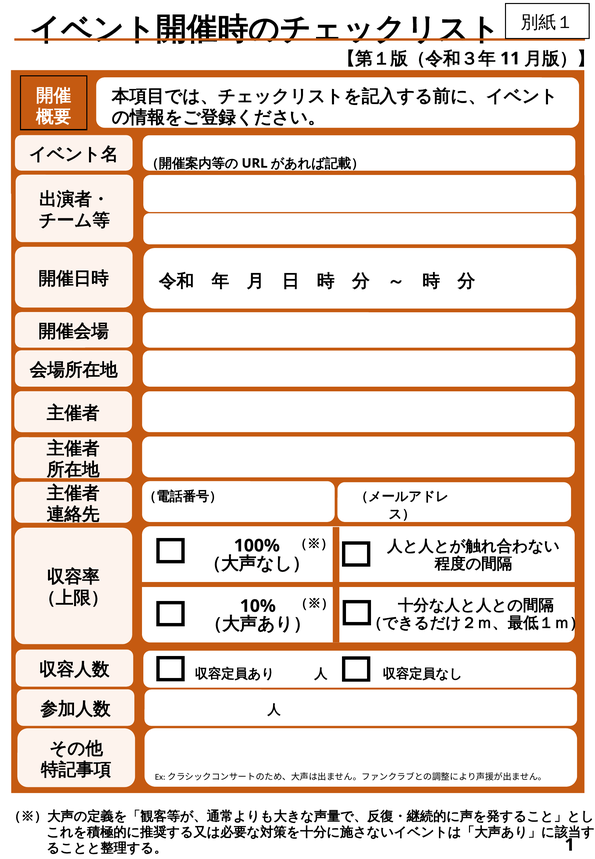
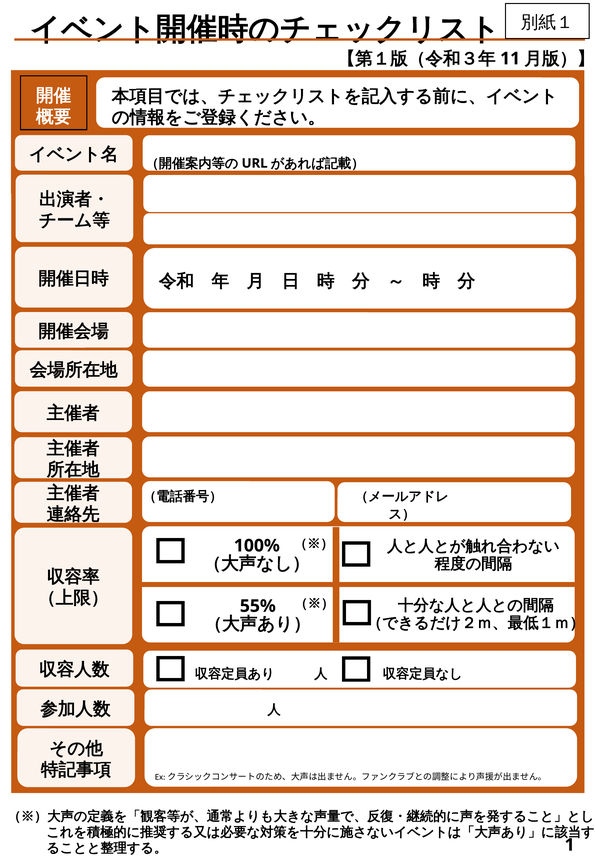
10%: 10% -> 55%
